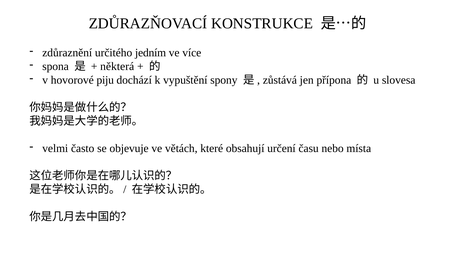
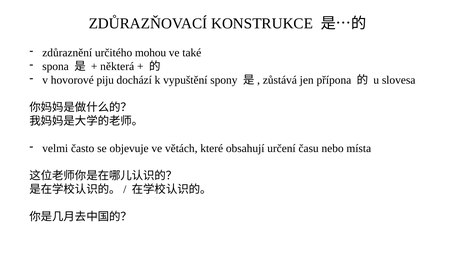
jedním: jedním -> mohou
více: více -> také
